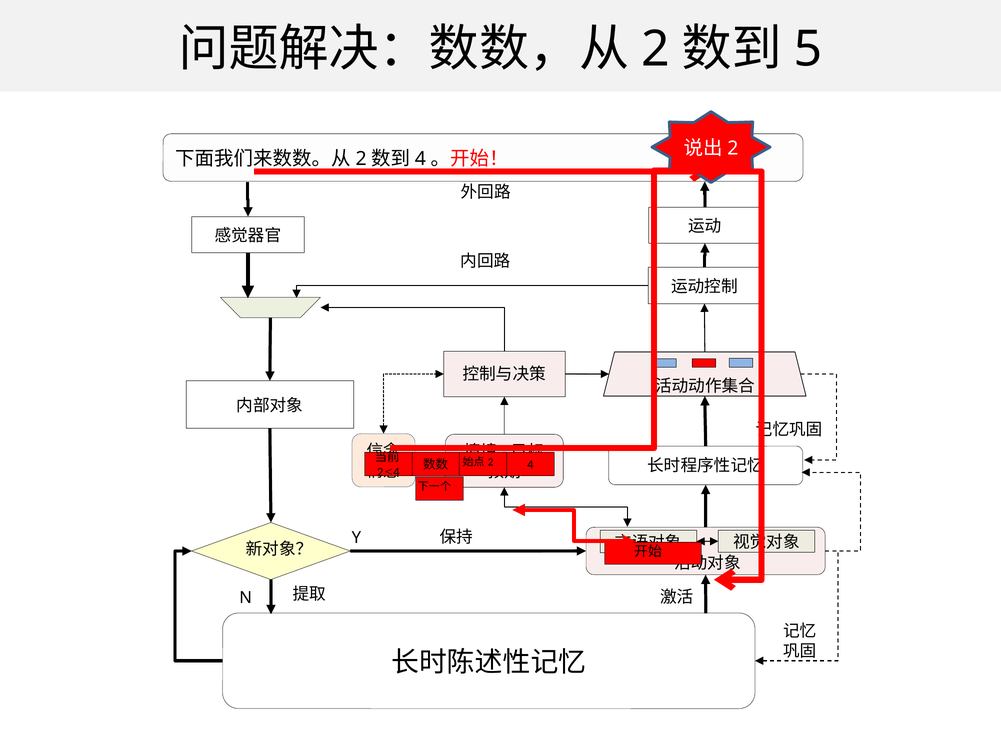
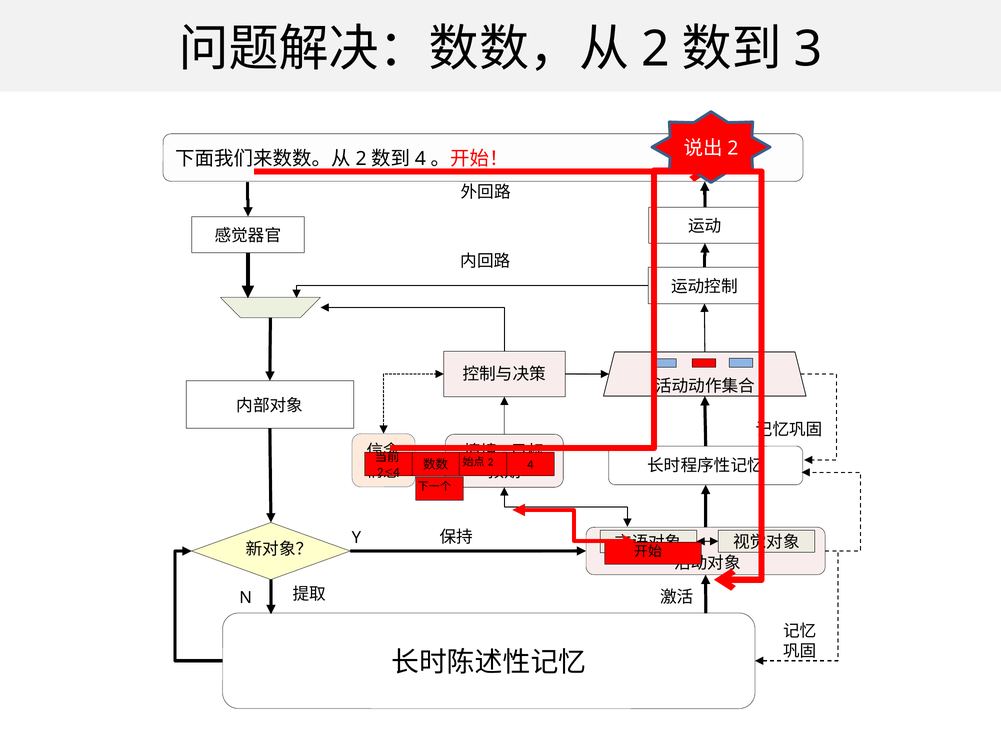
5: 5 -> 3
